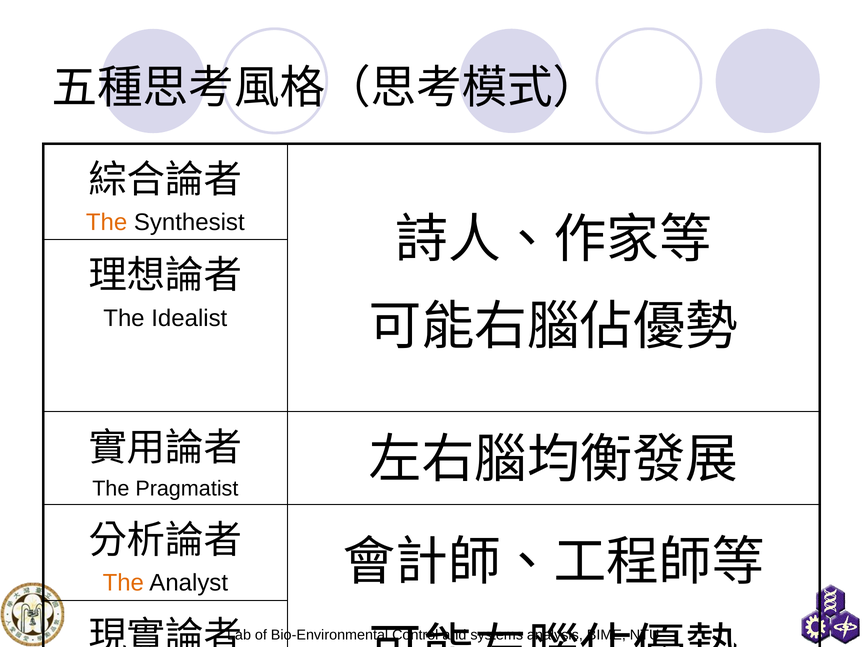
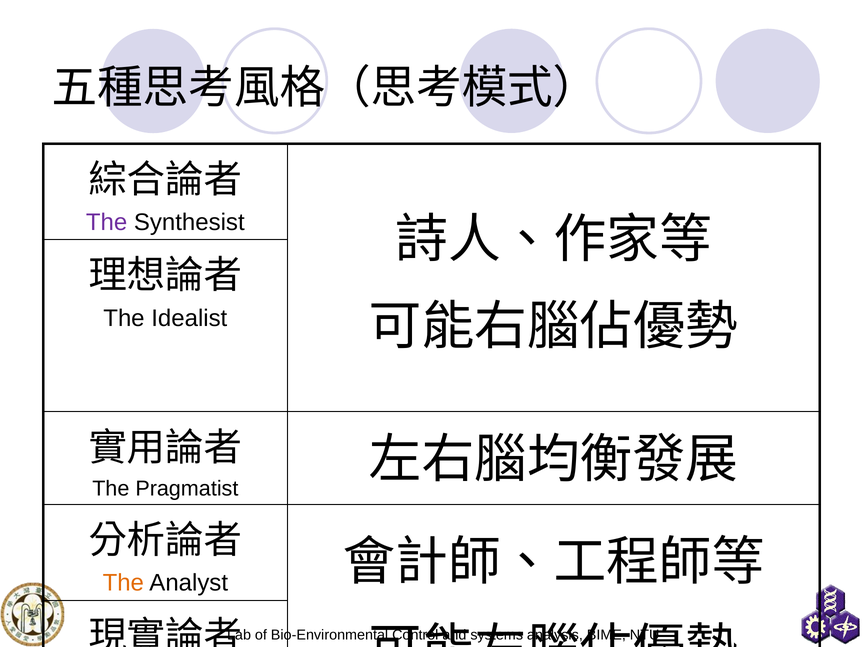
The at (107, 222) colour: orange -> purple
